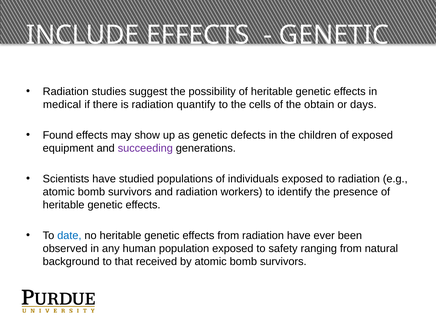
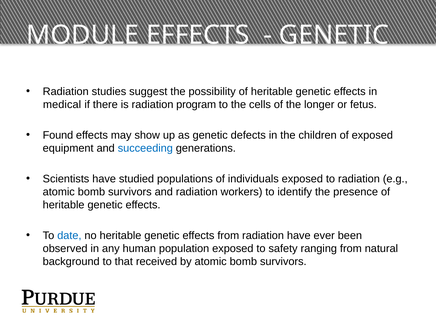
INCLUDE: INCLUDE -> MODULE
quantify: quantify -> program
obtain: obtain -> longer
days: days -> fetus
succeeding colour: purple -> blue
